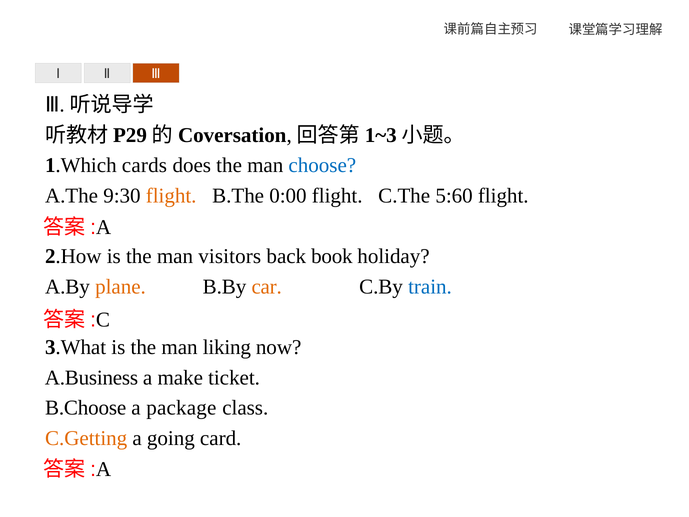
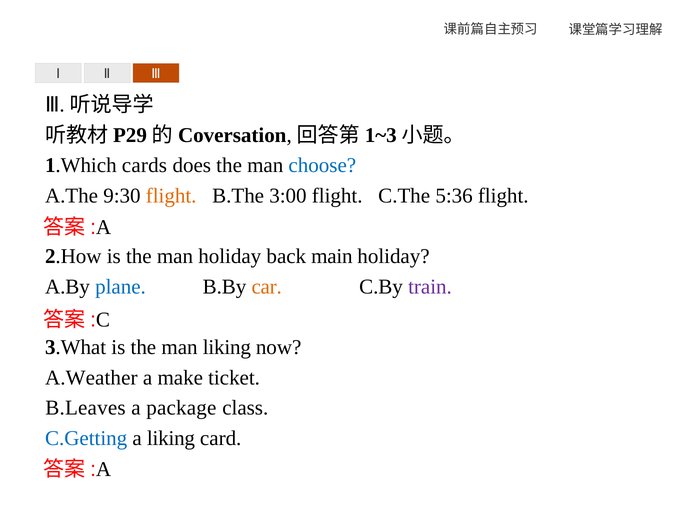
0:00: 0:00 -> 3:00
5:60: 5:60 -> 5:36
man visitors: visitors -> holiday
book: book -> main
plane colour: orange -> blue
train colour: blue -> purple
A.Business: A.Business -> A.Weather
B.Choose: B.Choose -> B.Leaves
C.Getting colour: orange -> blue
a going: going -> liking
